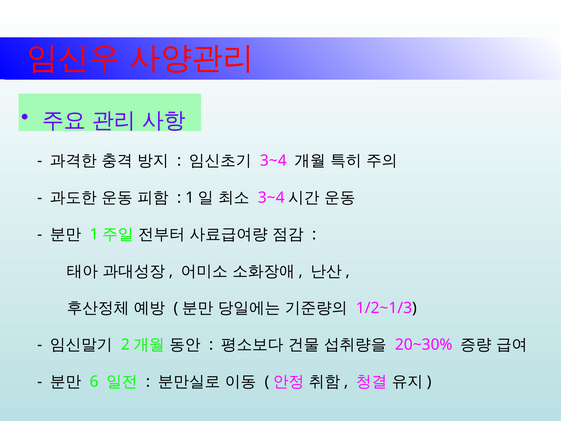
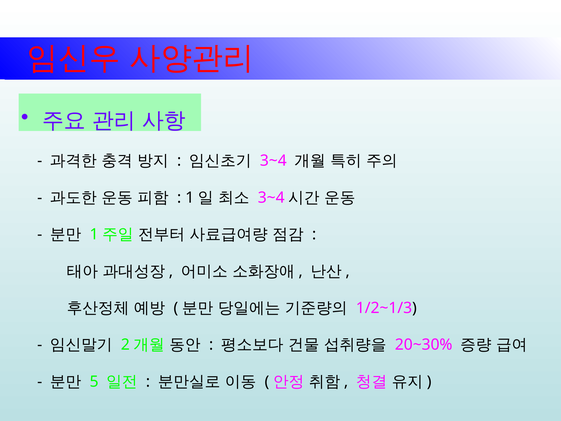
6: 6 -> 5
